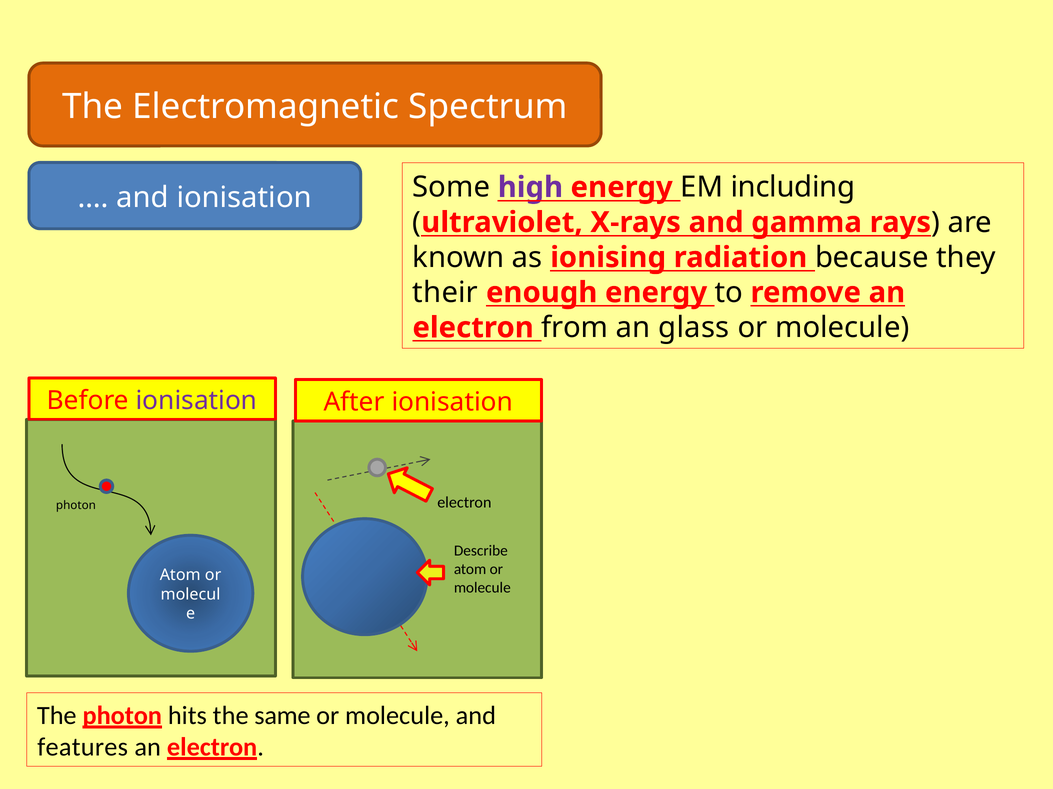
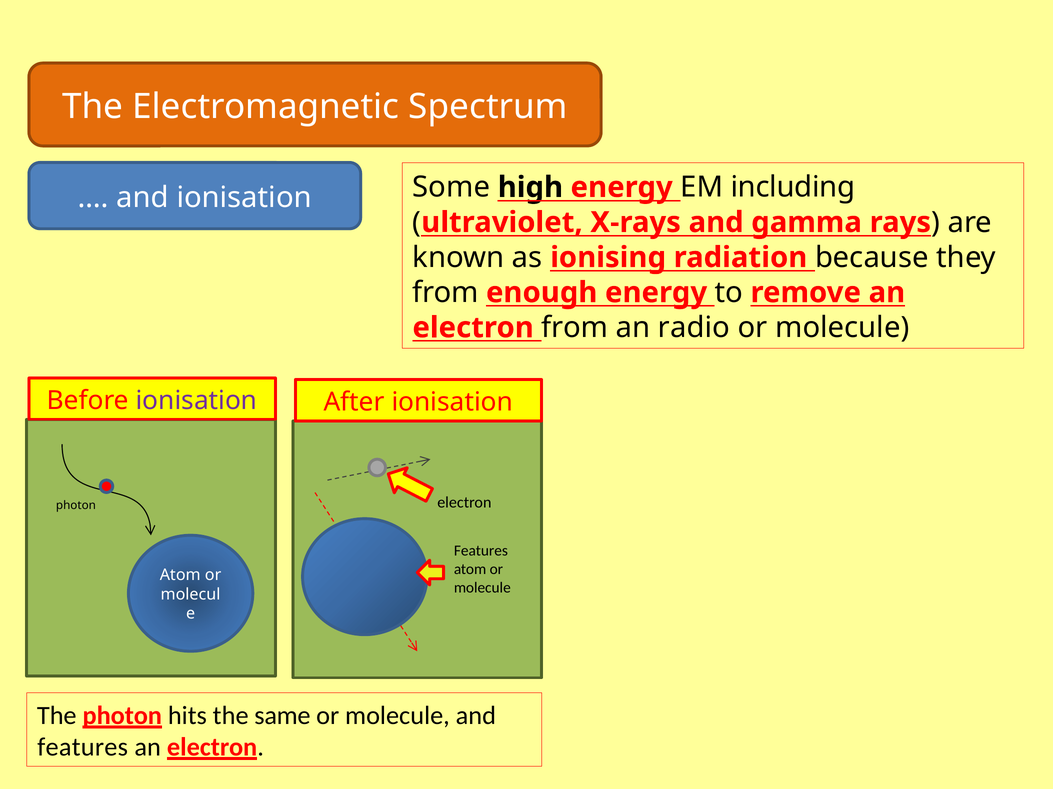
high colour: purple -> black
their at (445, 293): their -> from
glass: glass -> radio
Describe at (481, 551): Describe -> Features
